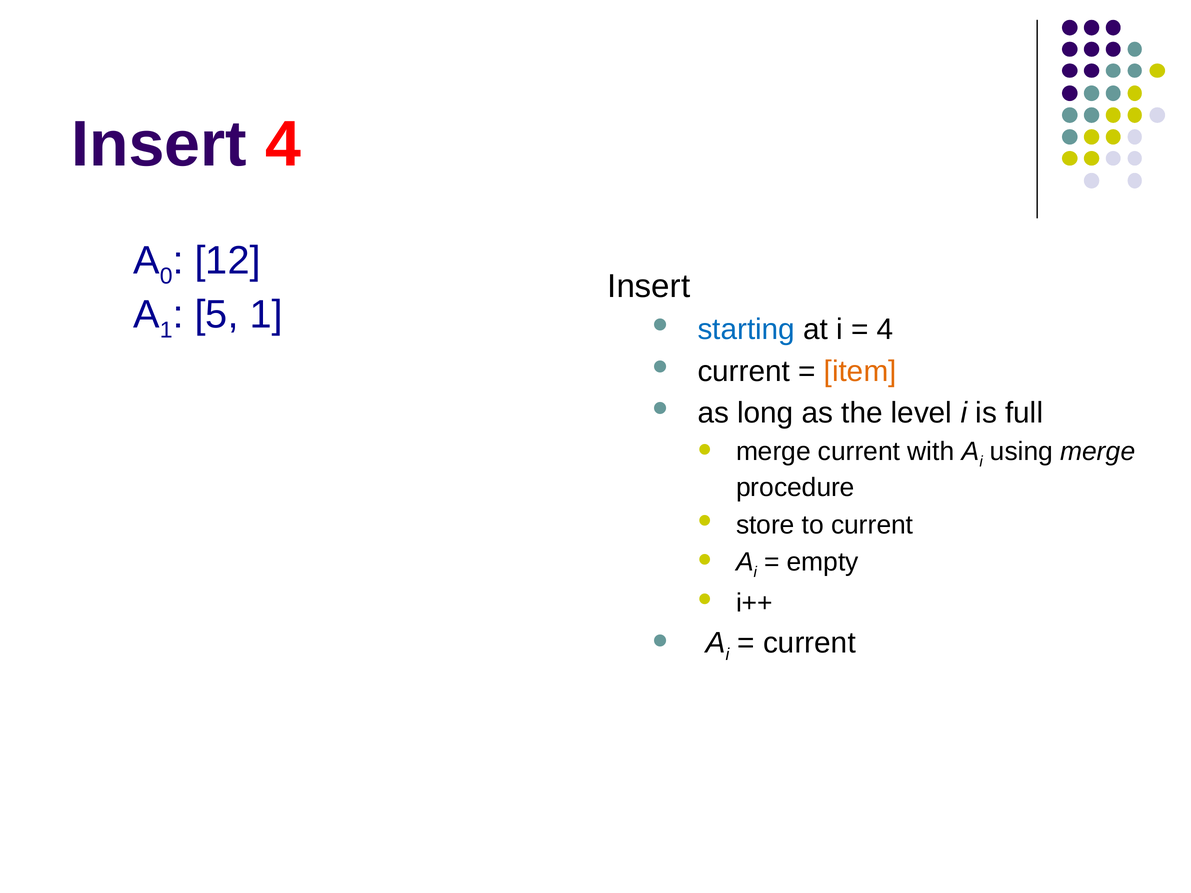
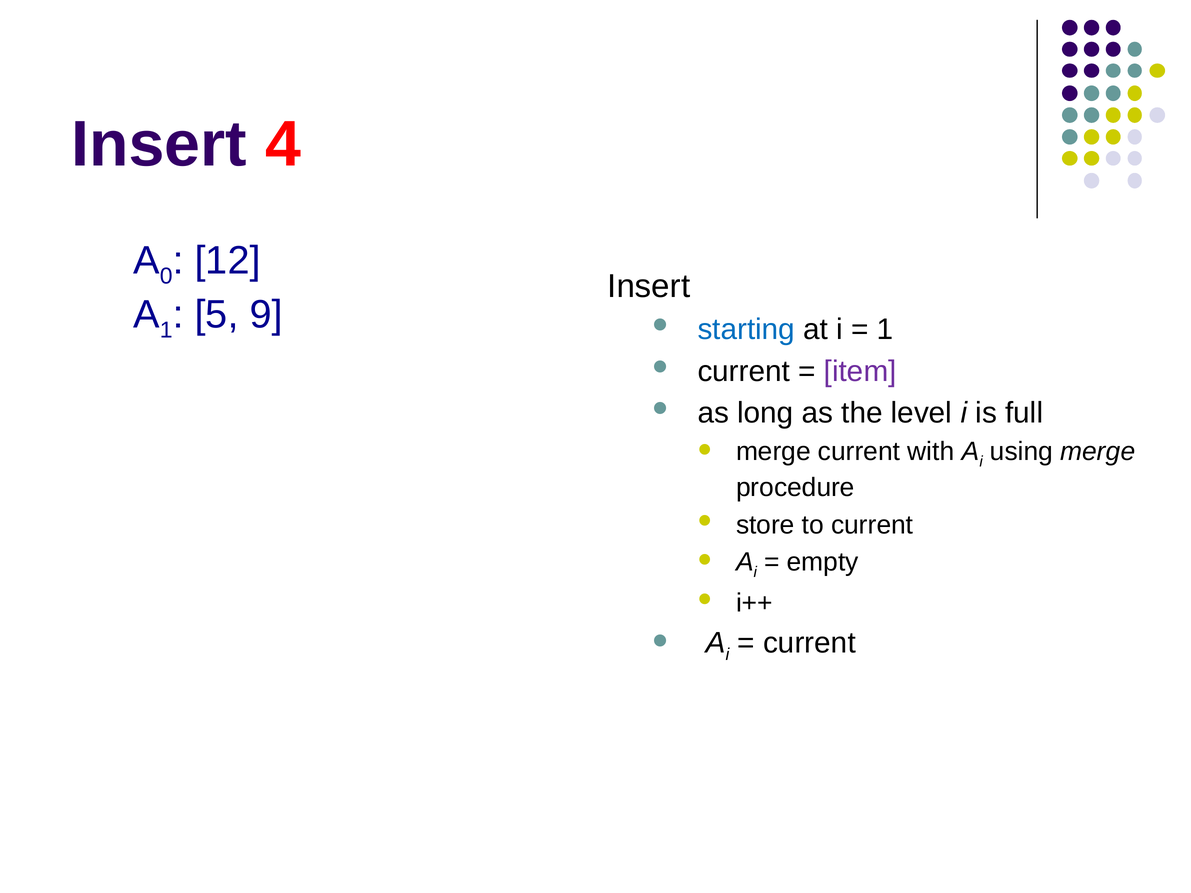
5 1: 1 -> 9
4 at (885, 330): 4 -> 1
item colour: orange -> purple
